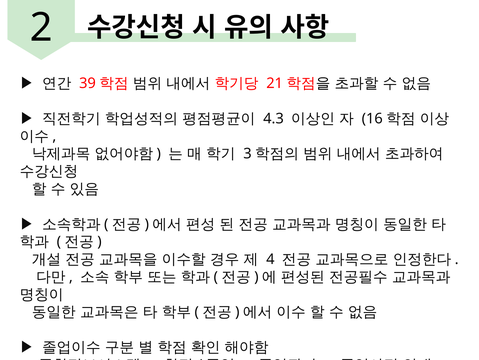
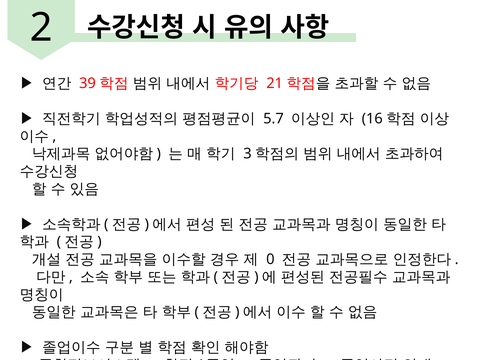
4.3: 4.3 -> 5.7
4: 4 -> 0
